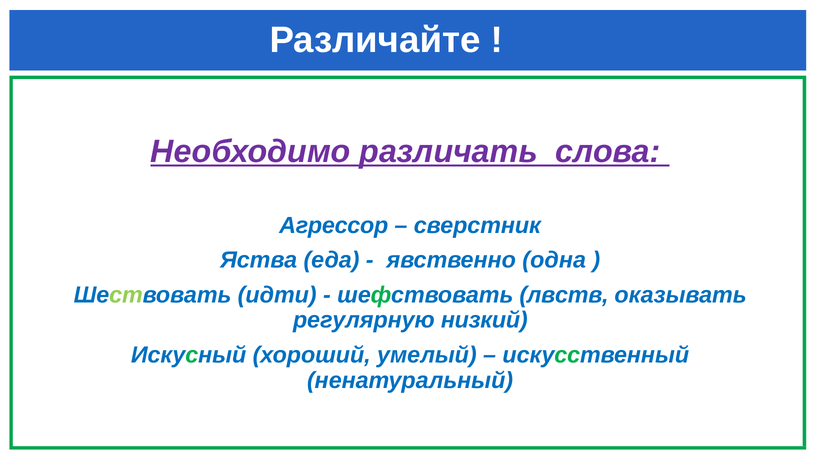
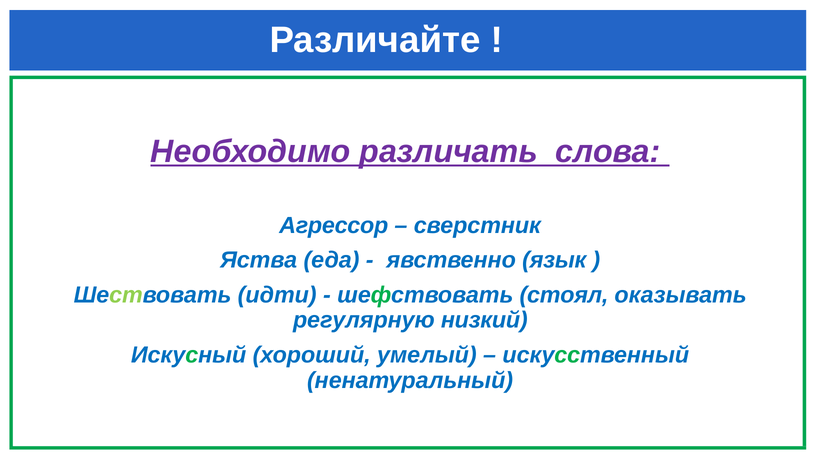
одна: одна -> язык
лвств: лвств -> стоял
